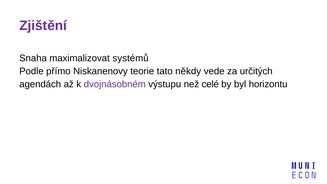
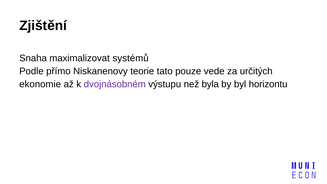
Zjištění colour: purple -> black
někdy: někdy -> pouze
agendách: agendách -> ekonomie
celé: celé -> byla
